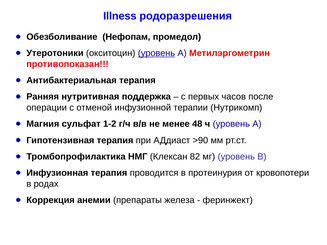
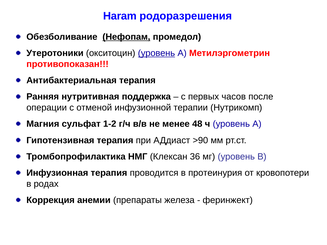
Illness: Illness -> Haram
Нефопам underline: none -> present
82: 82 -> 36
